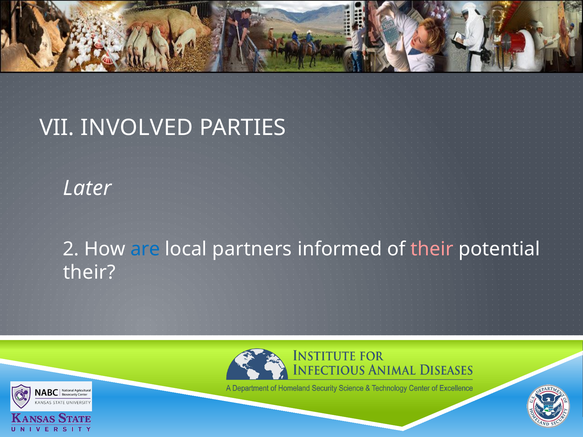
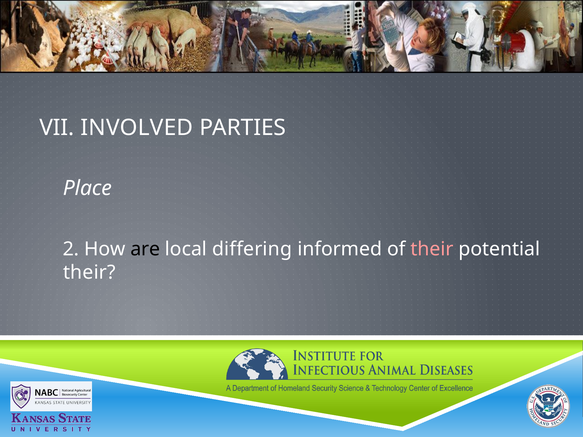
Later: Later -> Place
are colour: blue -> black
partners: partners -> differing
